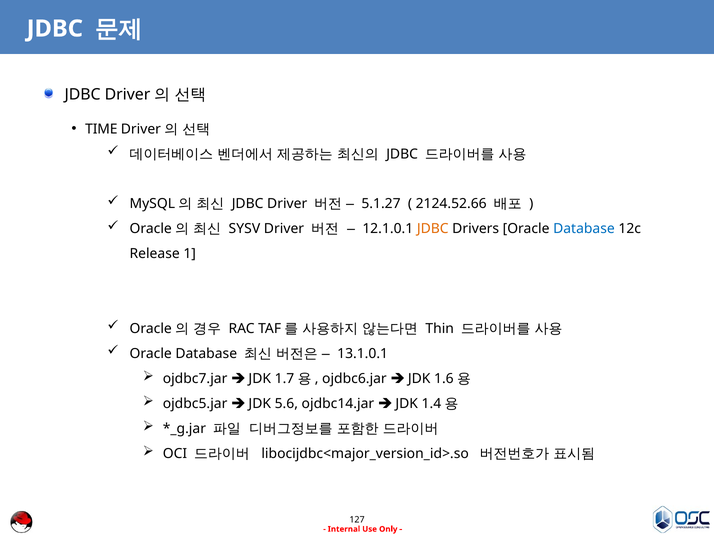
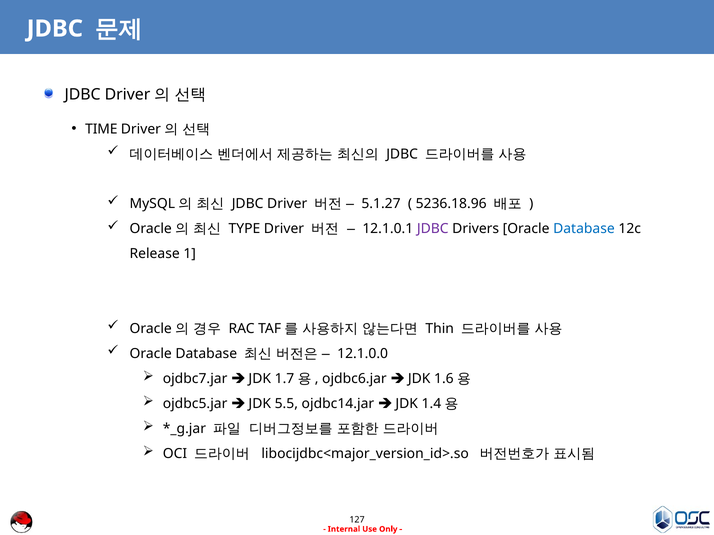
2124.52.66: 2124.52.66 -> 5236.18.96
SYSV: SYSV -> TYPE
JDBC at (433, 229) colour: orange -> purple
13.1.0.1: 13.1.0.1 -> 12.1.0.0
5.6: 5.6 -> 5.5
